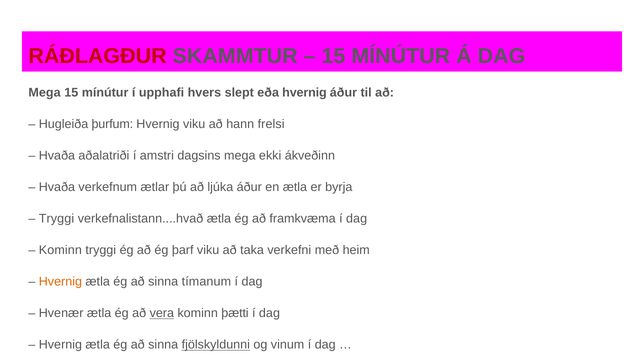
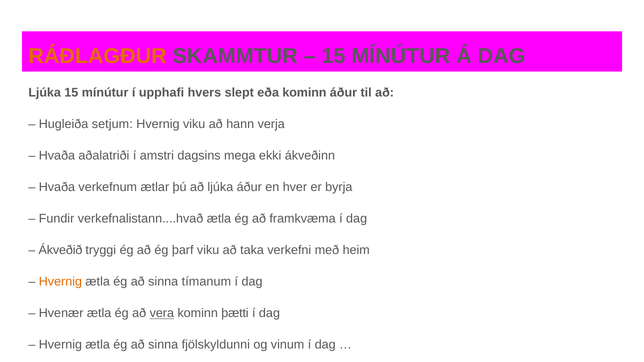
RÁÐLAGÐUR colour: red -> orange
Mega at (45, 93): Mega -> Ljúka
eða hvernig: hvernig -> kominn
þurfum: þurfum -> setjum
frelsi: frelsi -> verja
en ætla: ætla -> hver
Tryggi at (57, 219): Tryggi -> Fundir
Kominn at (60, 250): Kominn -> Ákveðið
fjölskyldunni underline: present -> none
